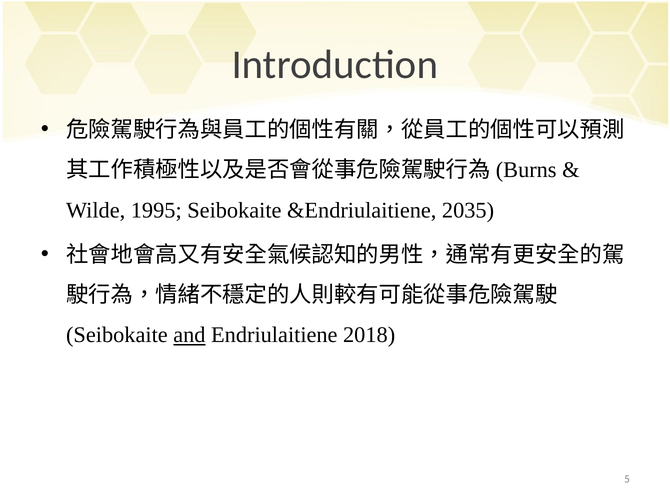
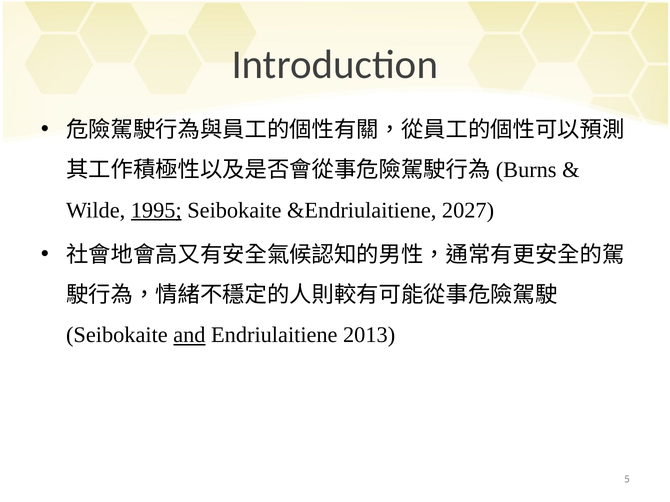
1995 underline: none -> present
2035: 2035 -> 2027
2018: 2018 -> 2013
